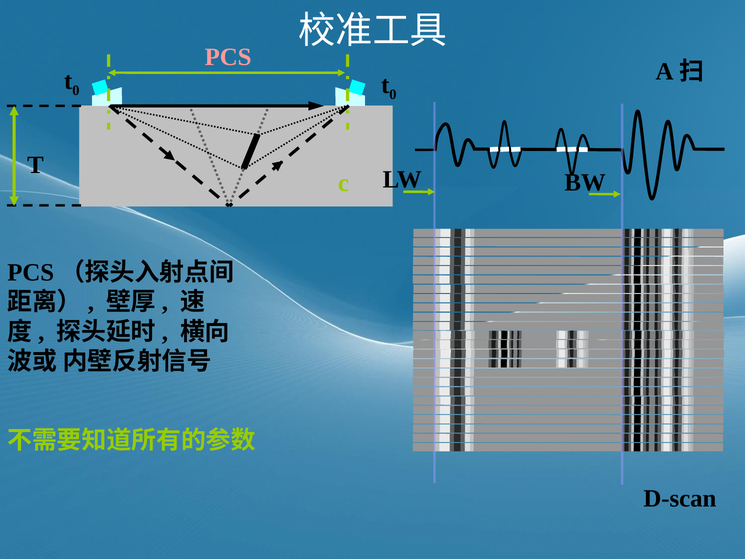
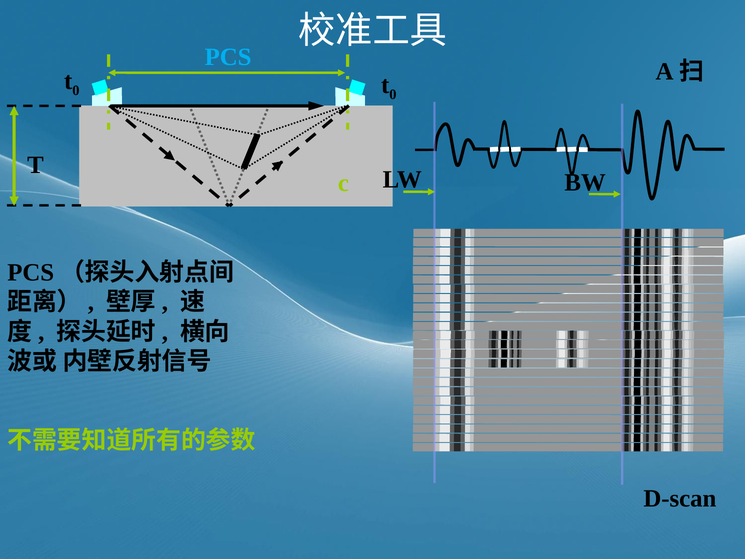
PCS colour: pink -> light blue
